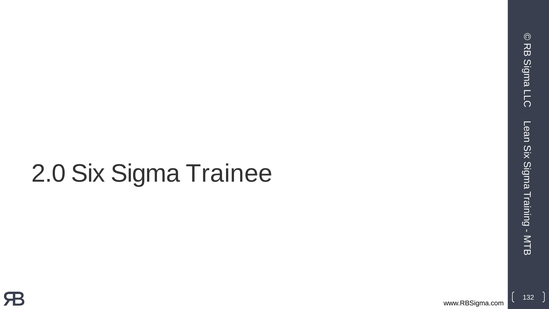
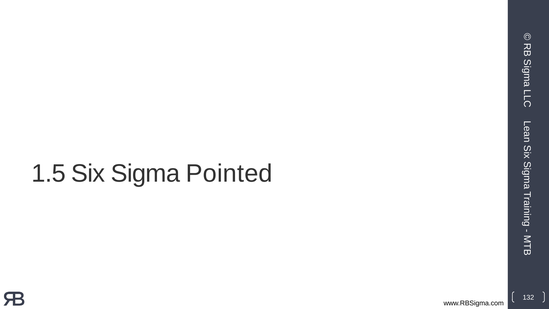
2.0: 2.0 -> 1.5
Trainee: Trainee -> Pointed
